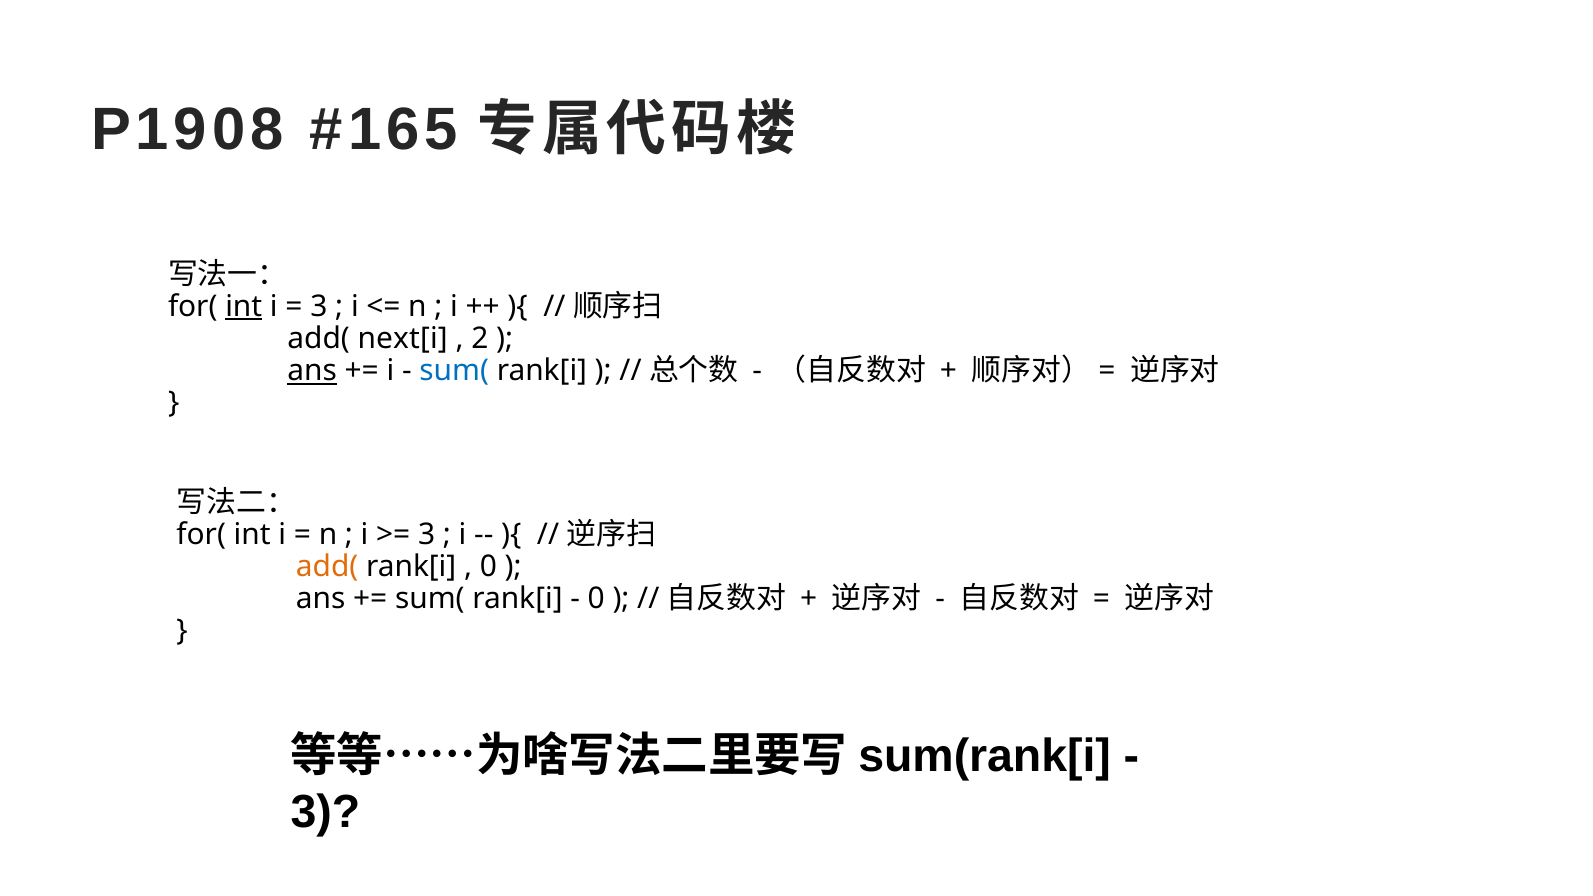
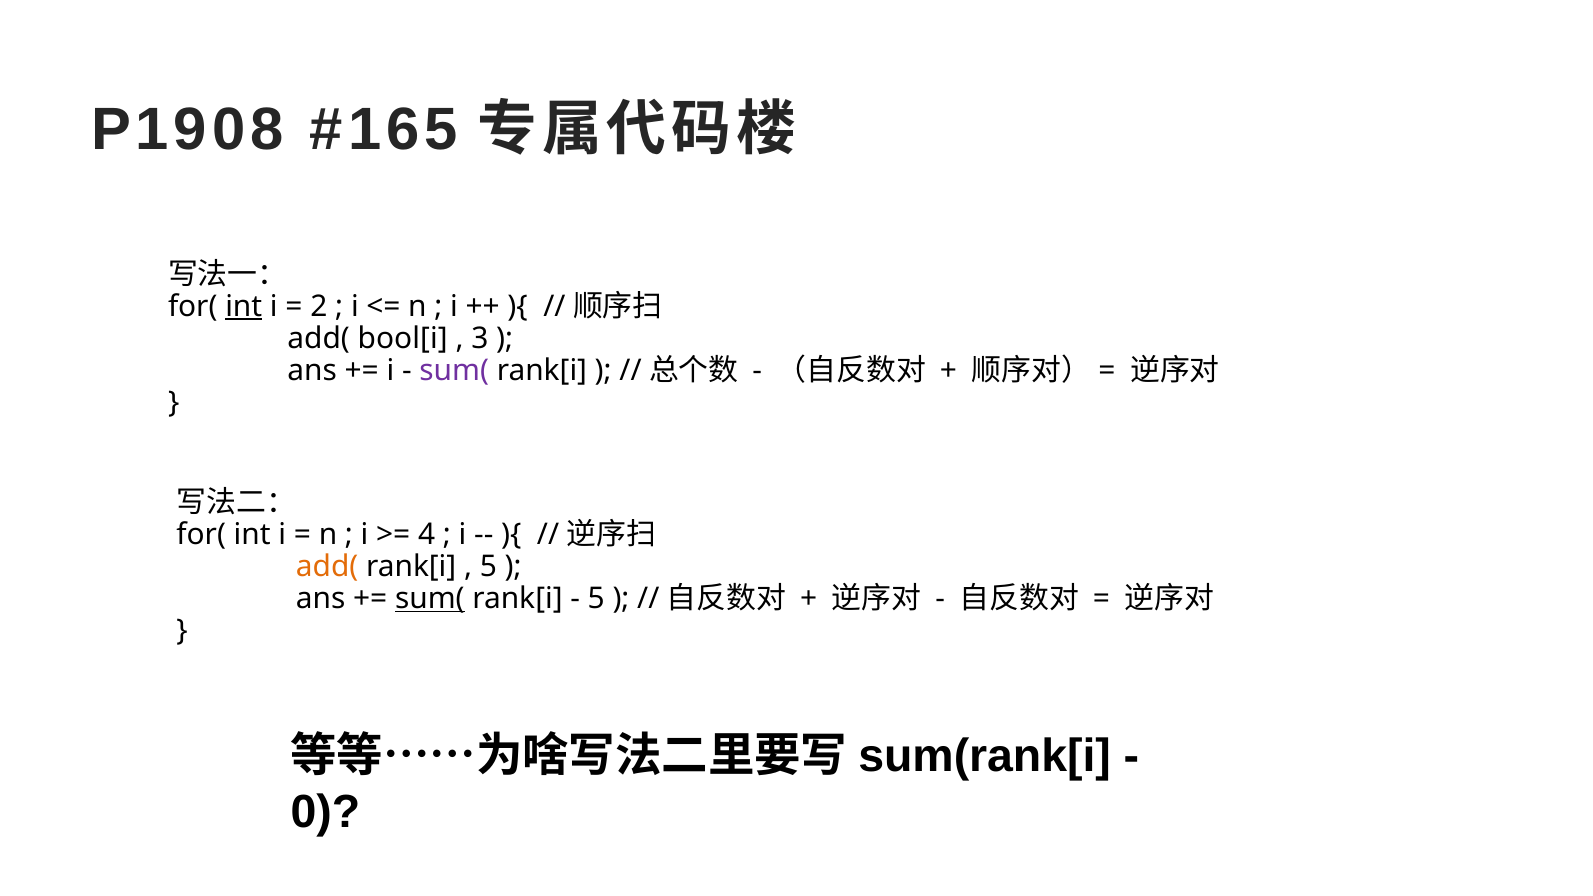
3 at (319, 306): 3 -> 2
next[i: next[i -> bool[i
2: 2 -> 3
ans at (312, 371) underline: present -> none
sum( at (454, 371) colour: blue -> purple
3 at (427, 534): 3 -> 4
0 at (488, 566): 0 -> 5
sum( at (430, 599) underline: none -> present
0 at (596, 599): 0 -> 5
3 at (325, 812): 3 -> 0
